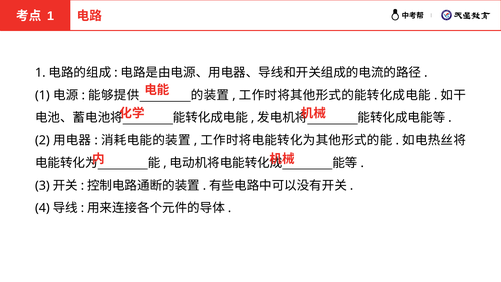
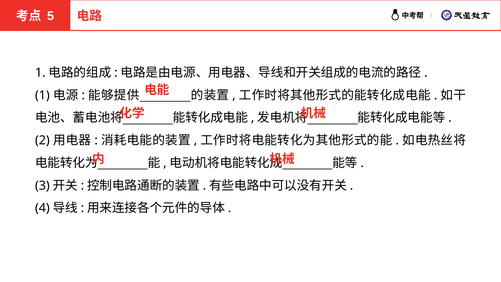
1 at (51, 16): 1 -> 5
